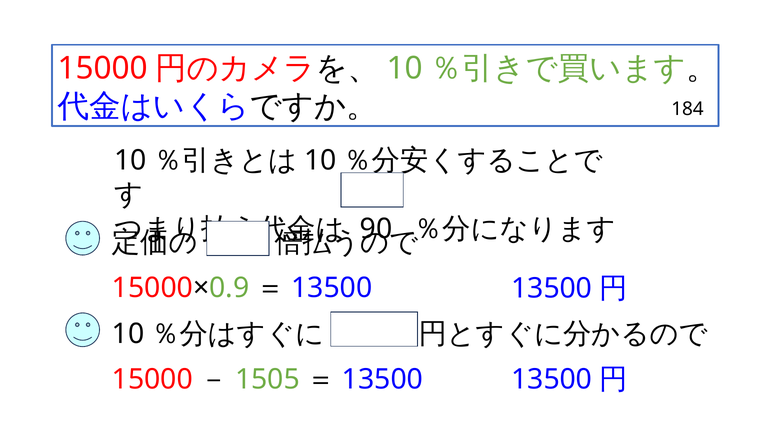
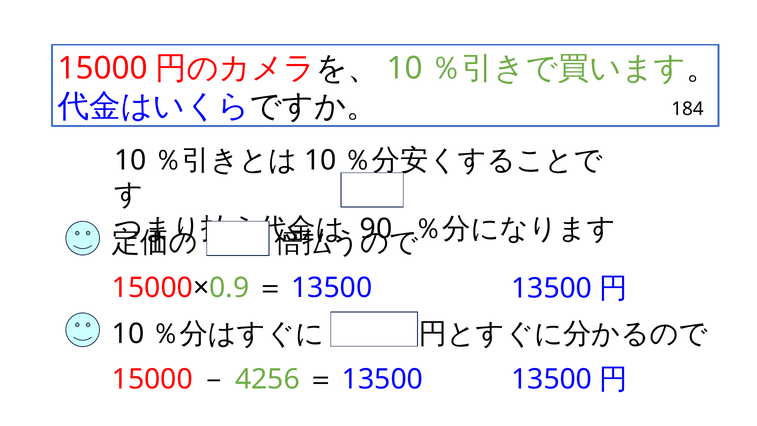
1505: 1505 -> 4256
